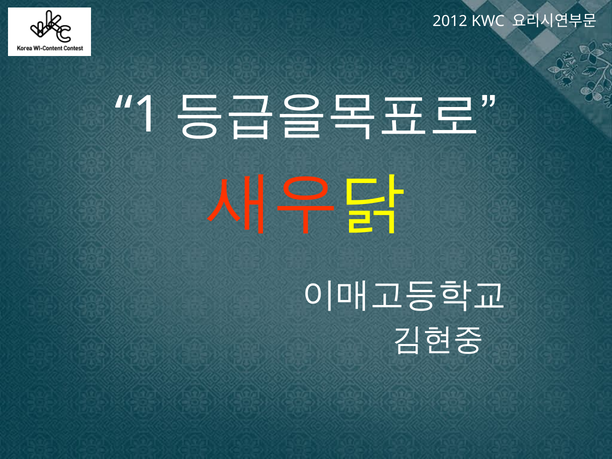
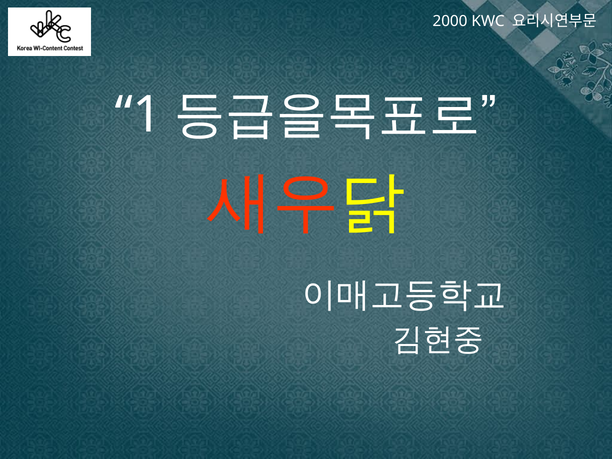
2012: 2012 -> 2000
